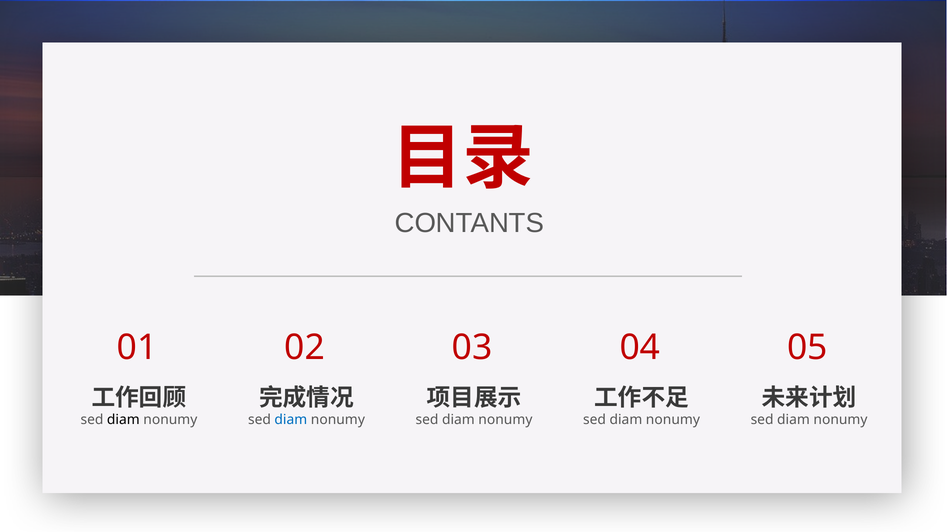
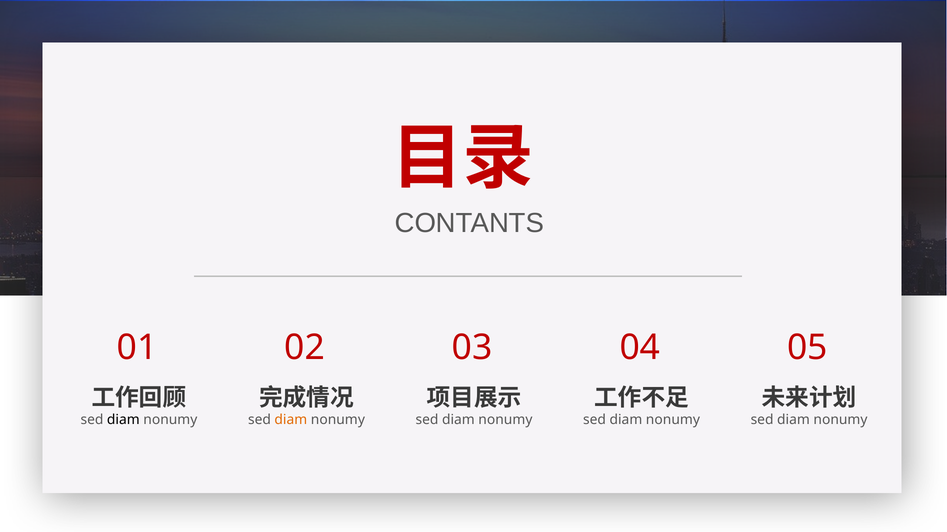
diam at (291, 420) colour: blue -> orange
